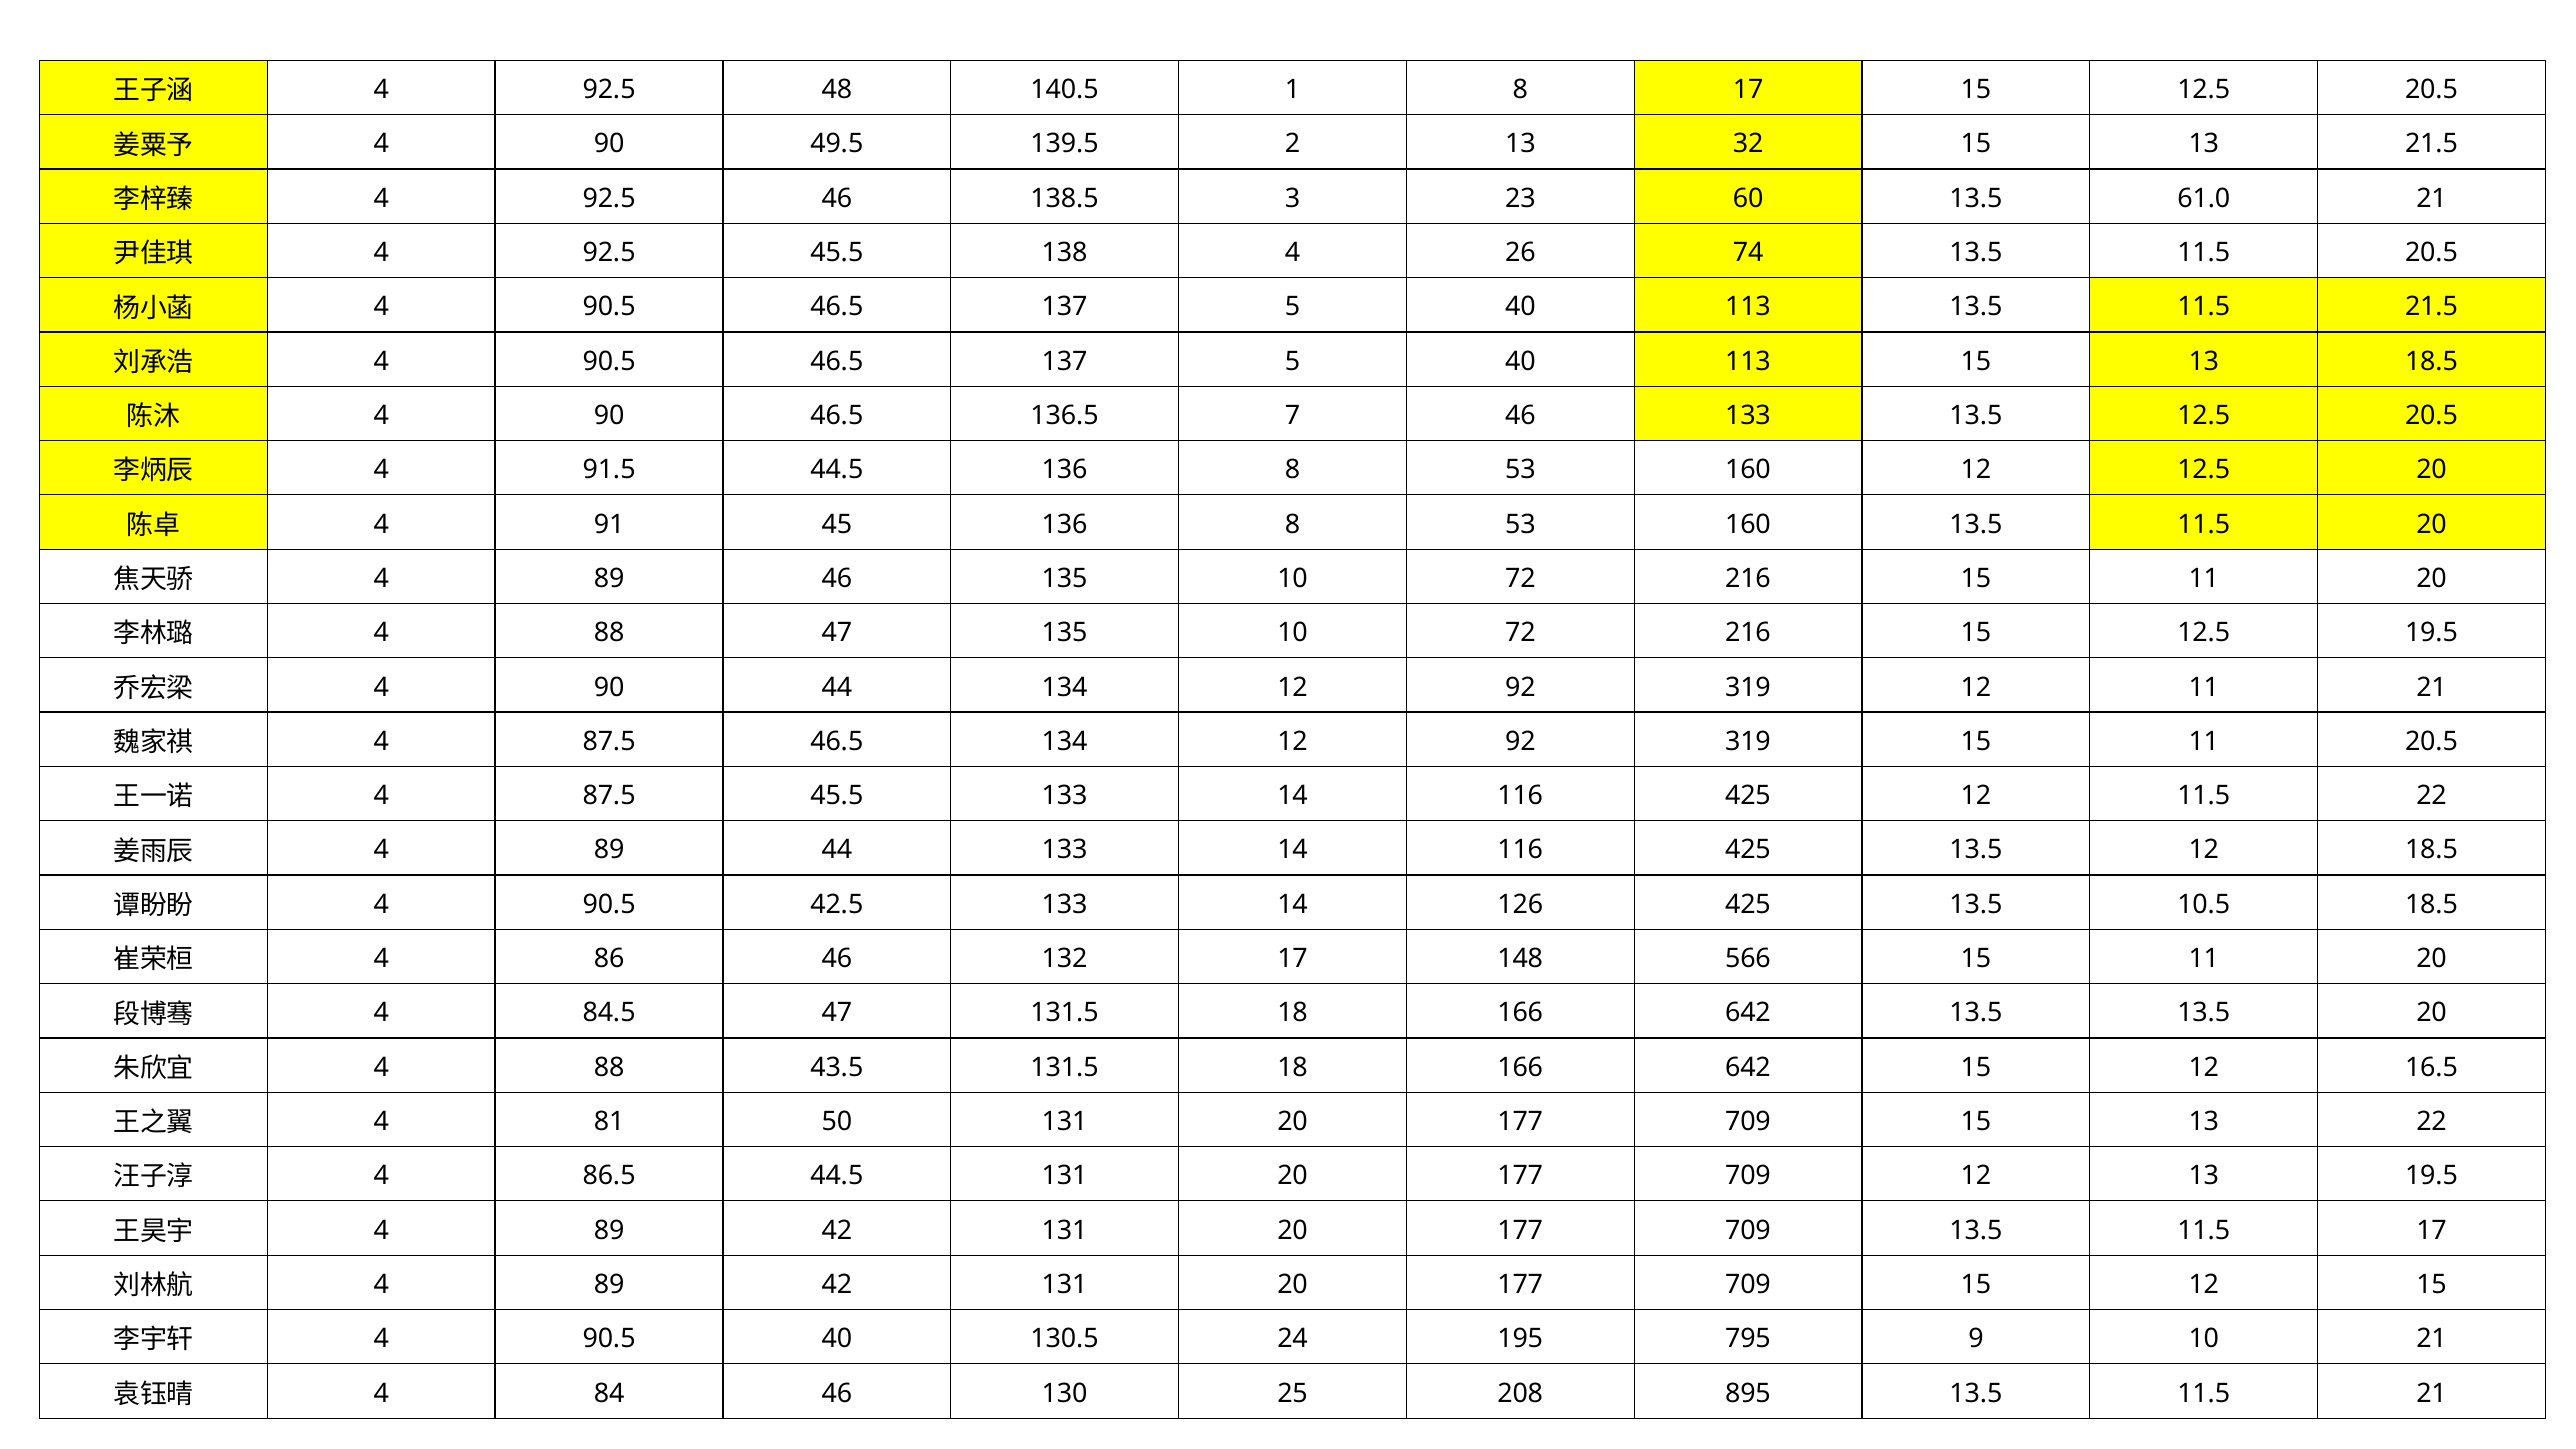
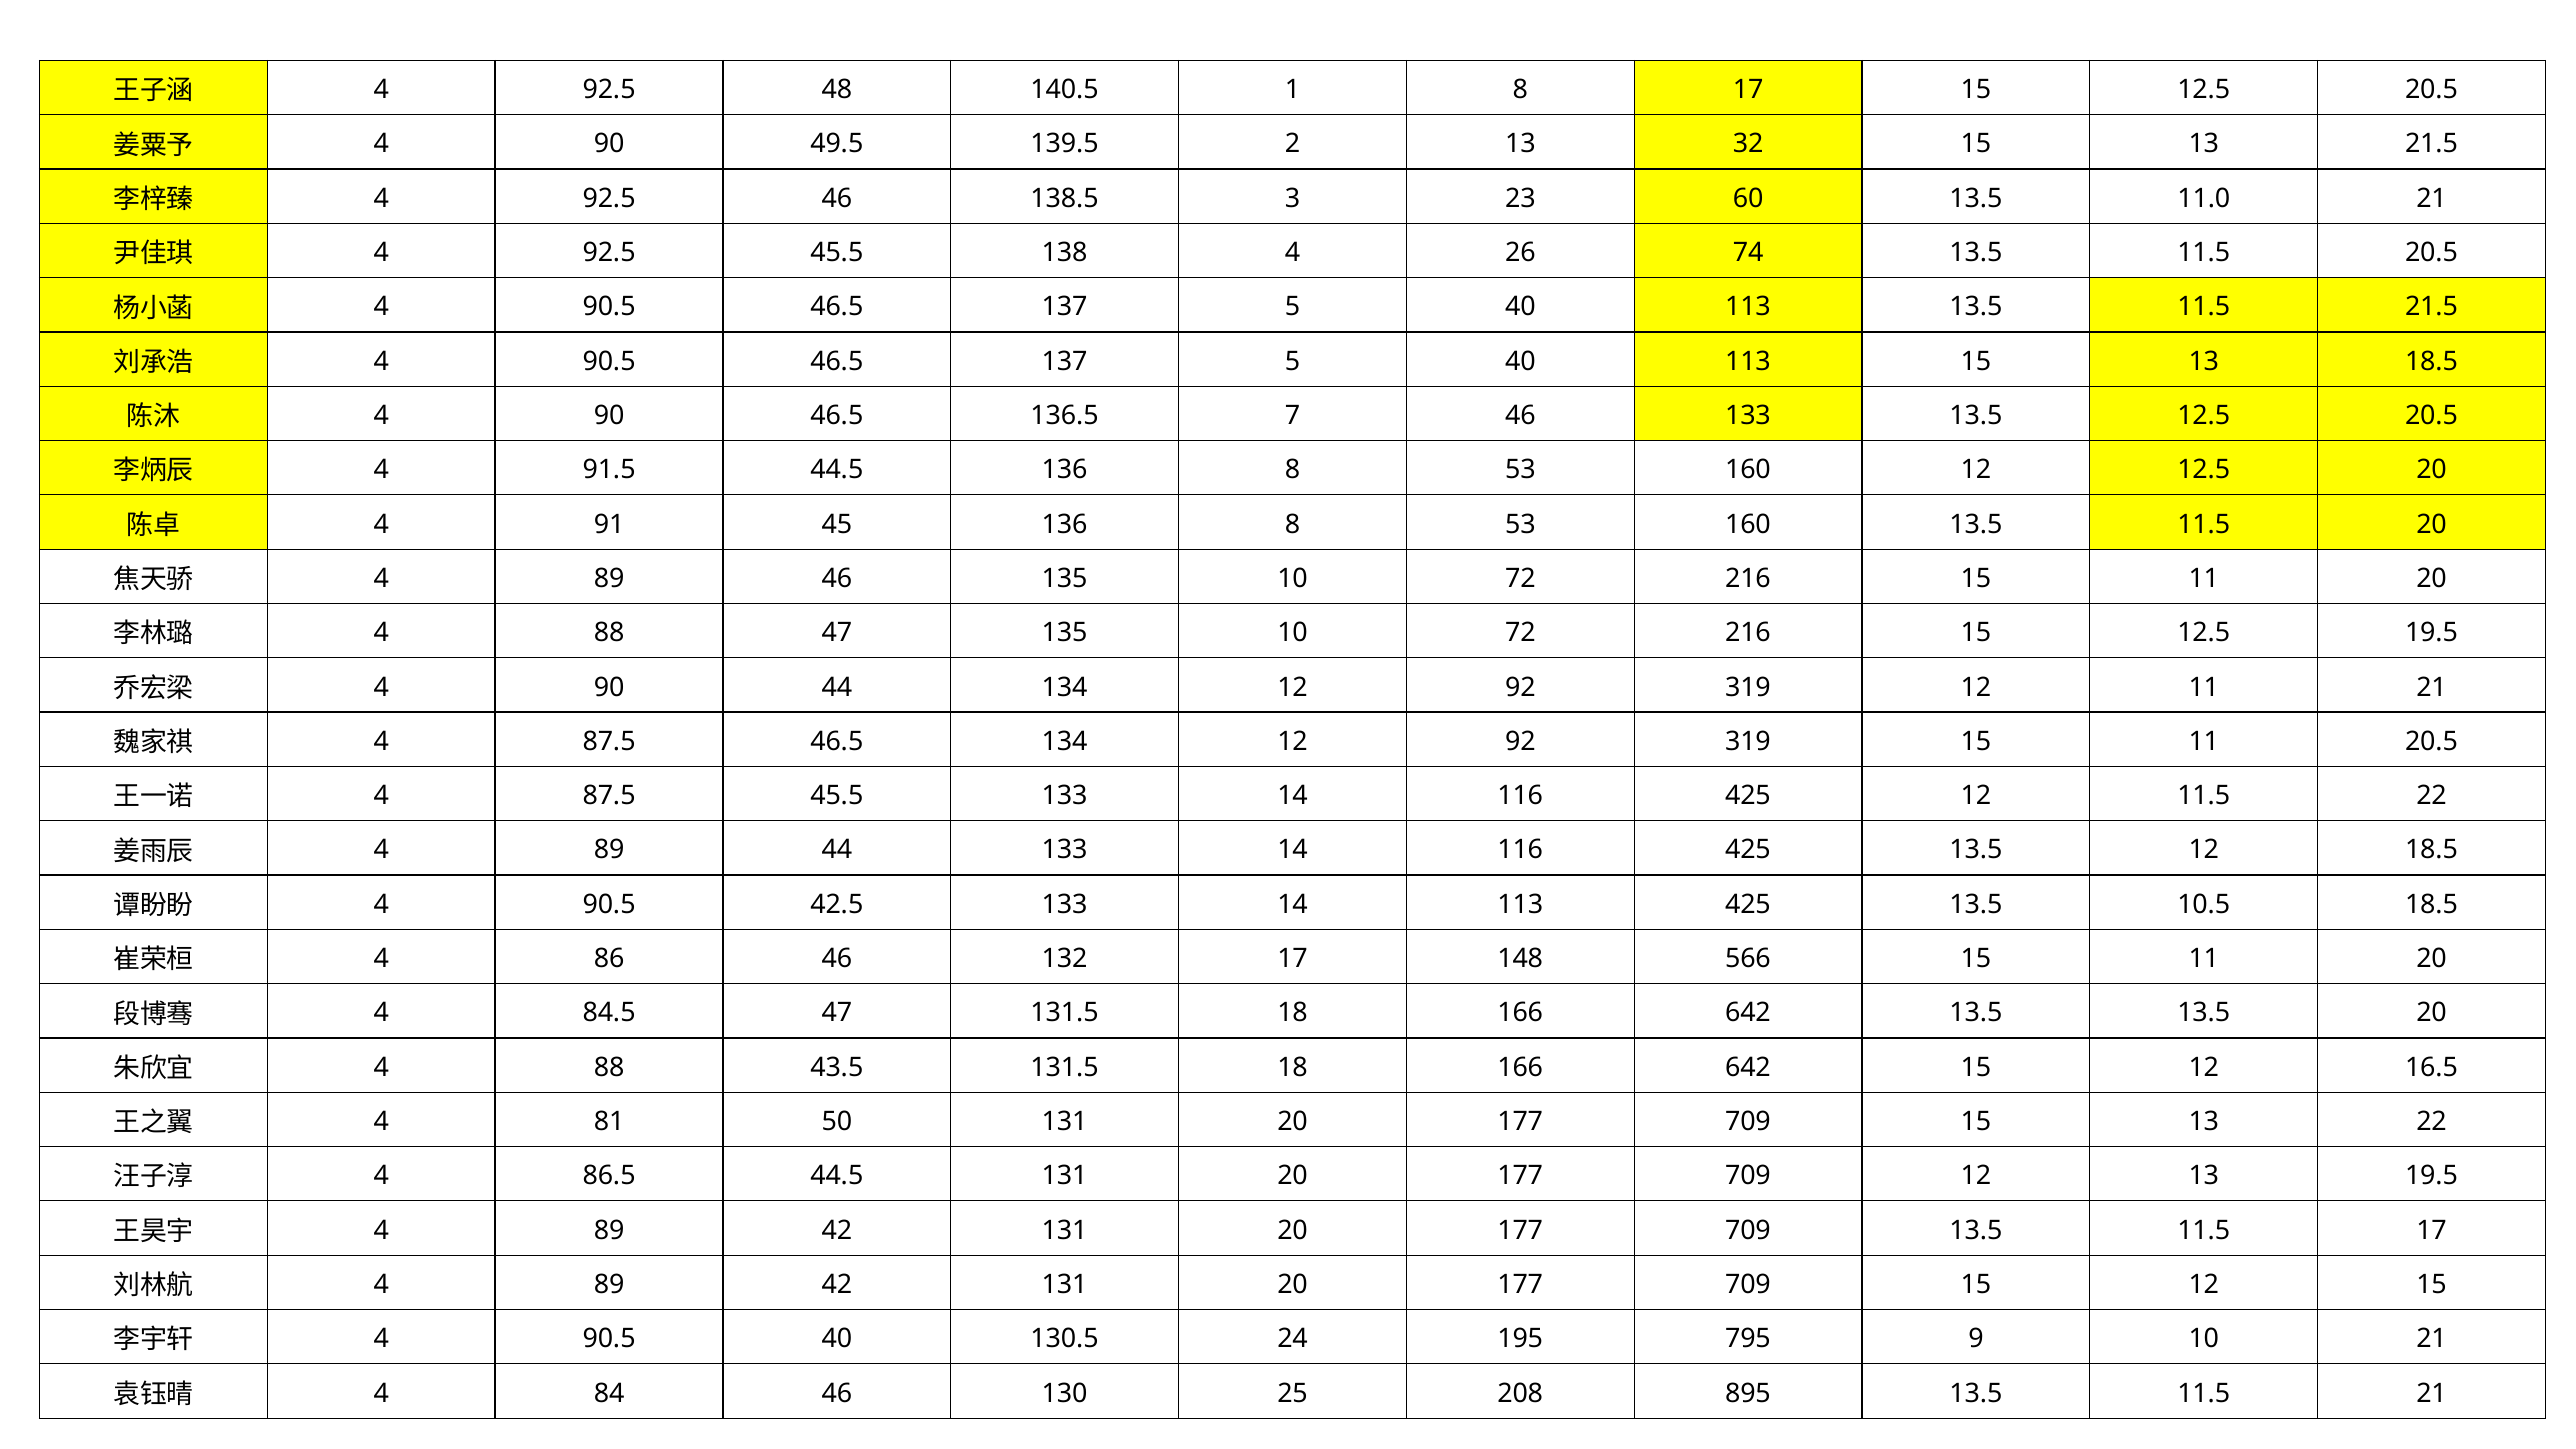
61.0: 61.0 -> 11.0
14 126: 126 -> 113
